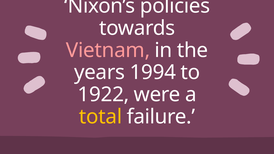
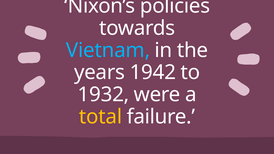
Vietnam colour: pink -> light blue
1994: 1994 -> 1942
1922: 1922 -> 1932
